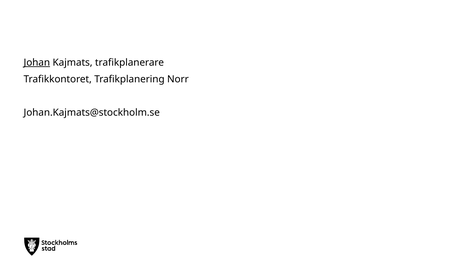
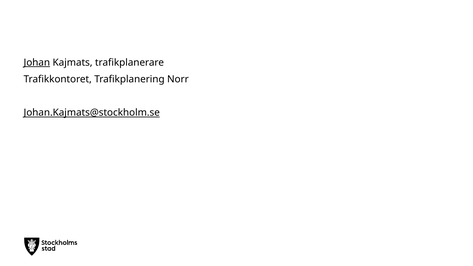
Johan.Kajmats@stockholm.se underline: none -> present
